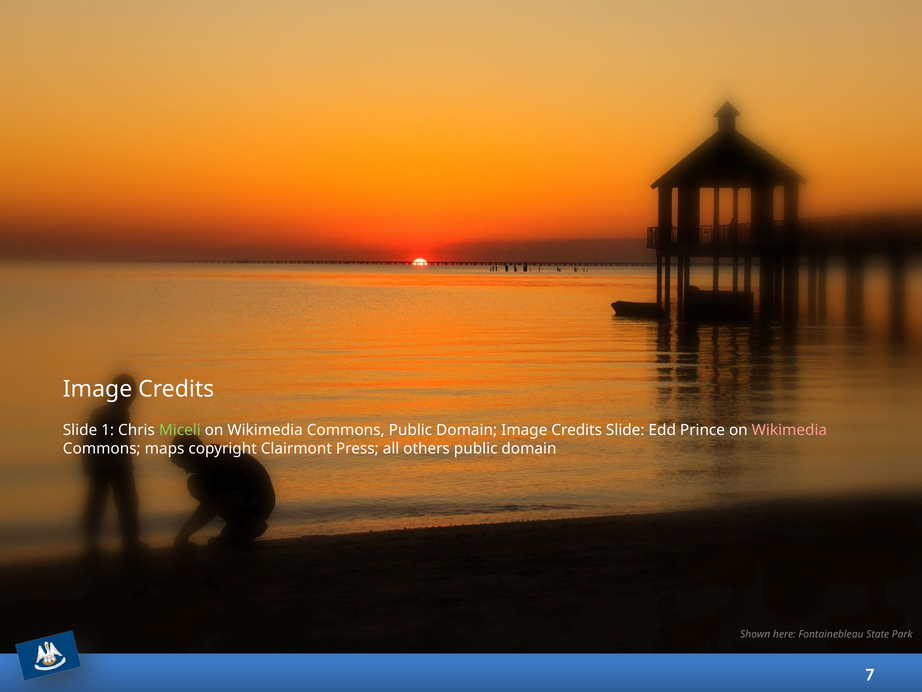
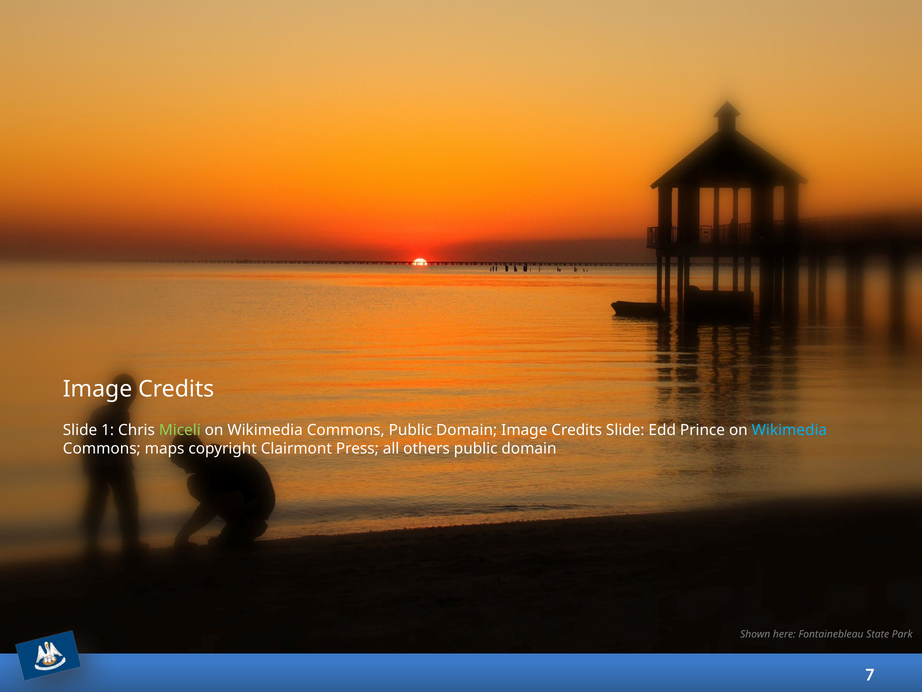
Wikimedia at (789, 430) colour: pink -> light blue
